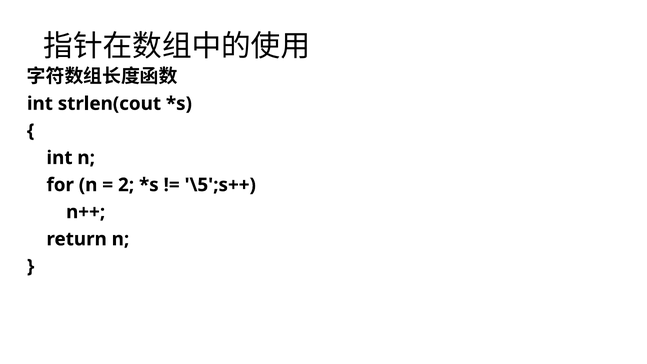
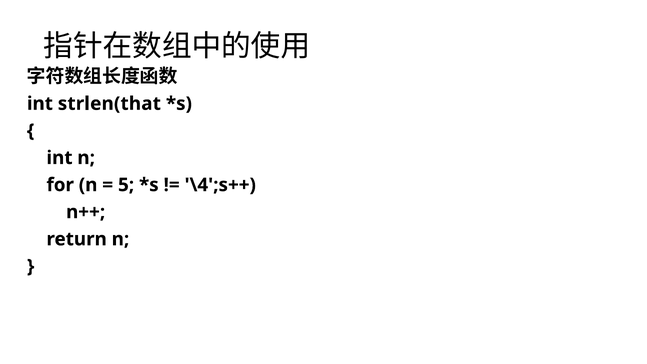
strlen(cout: strlen(cout -> strlen(that
2: 2 -> 5
\5';s++: \5';s++ -> \4';s++
